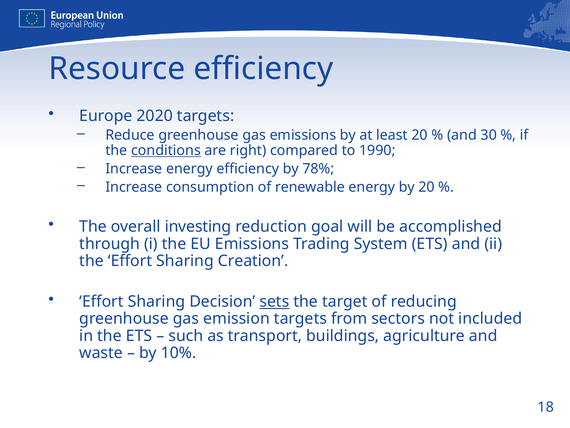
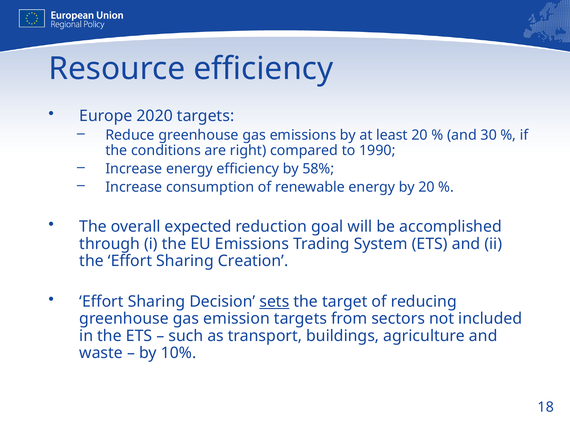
conditions underline: present -> none
78%: 78% -> 58%
investing: investing -> expected
